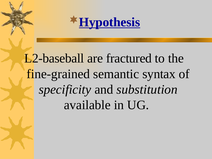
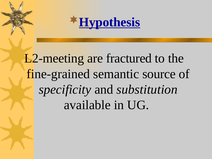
L2-baseball: L2-baseball -> L2-meeting
syntax: syntax -> source
